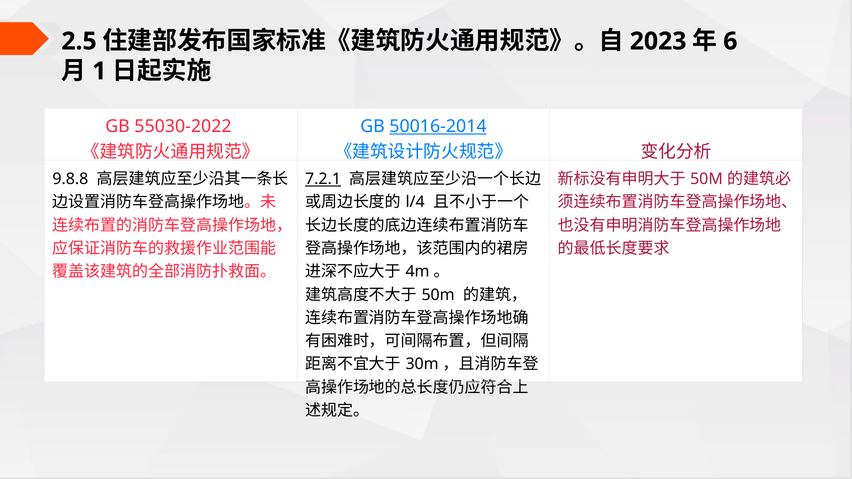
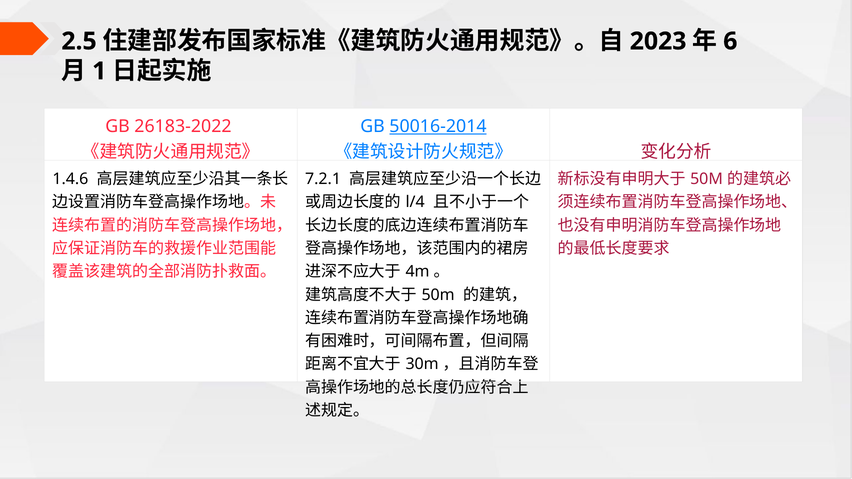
55030-2022: 55030-2022 -> 26183-2022
9.8.8: 9.8.8 -> 1.4.6
7.2.1 underline: present -> none
